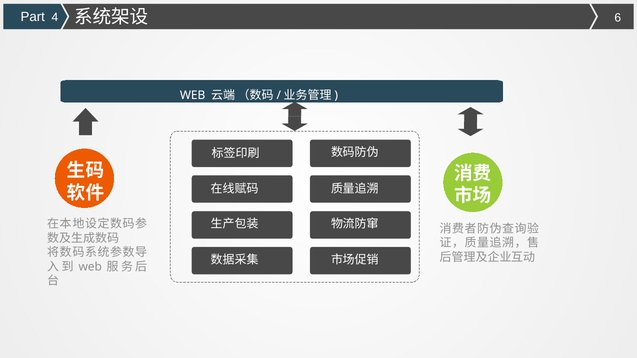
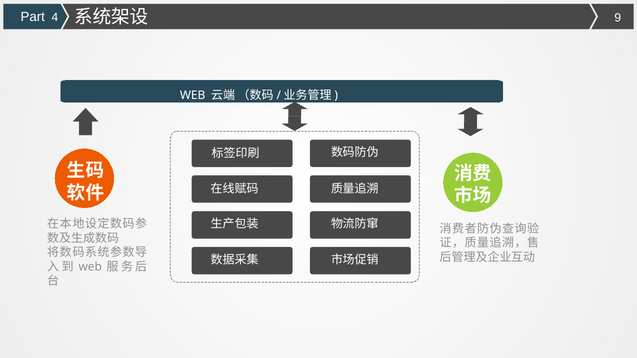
6: 6 -> 9
